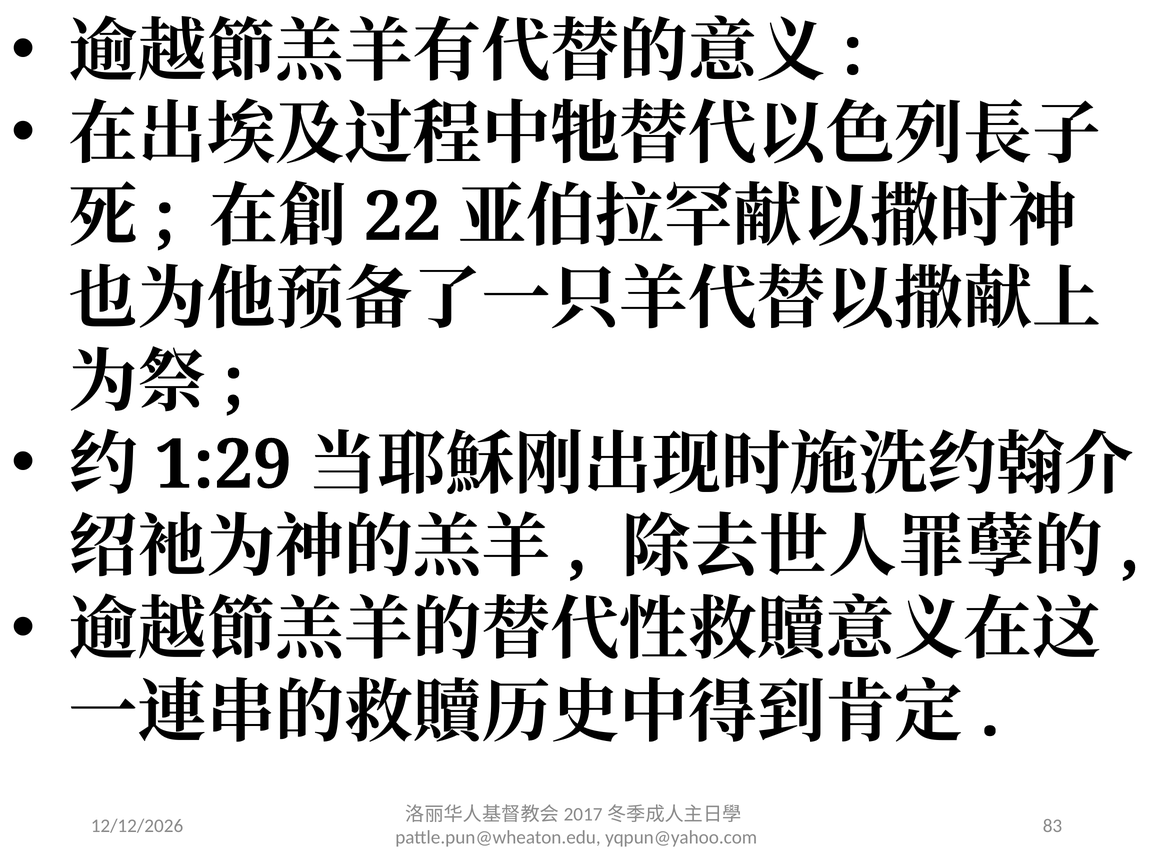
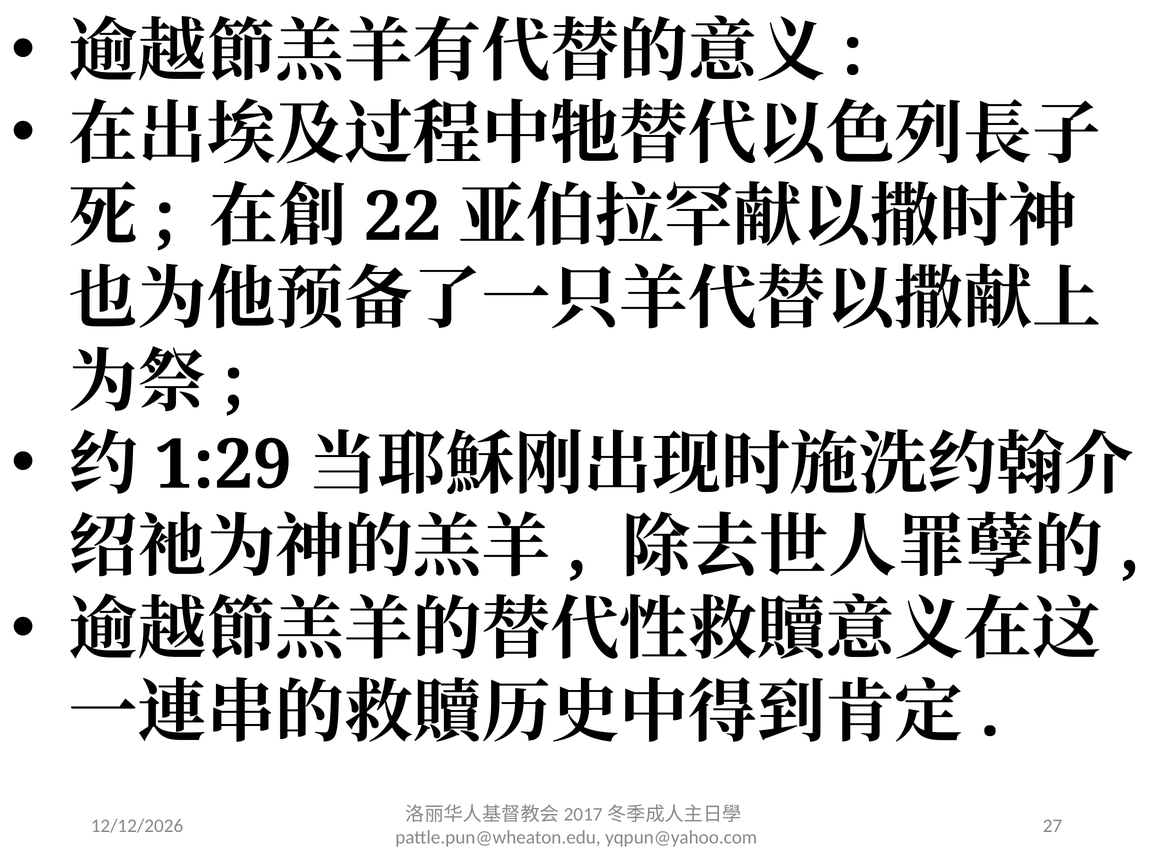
83: 83 -> 27
